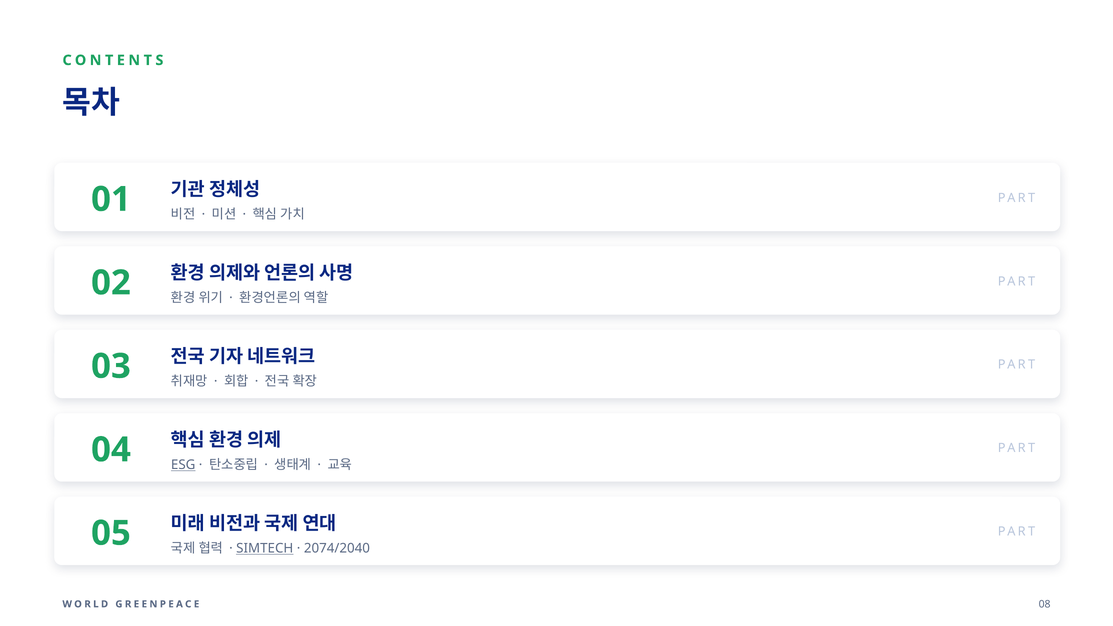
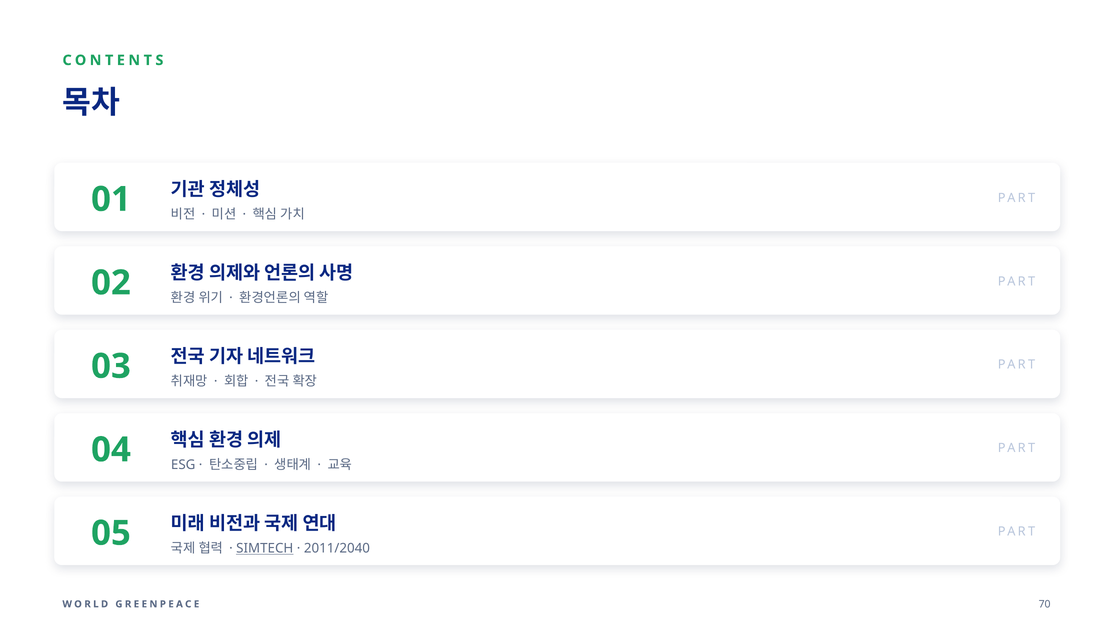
ESG underline: present -> none
2074/2040: 2074/2040 -> 2011/2040
08: 08 -> 70
